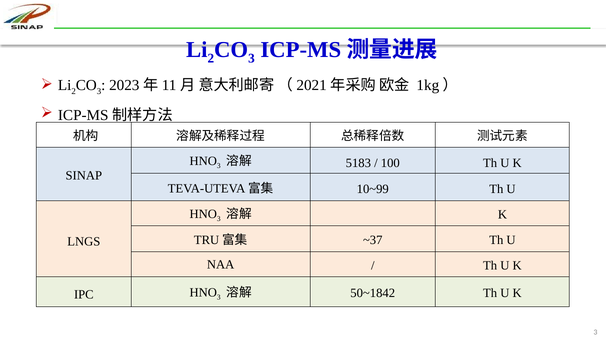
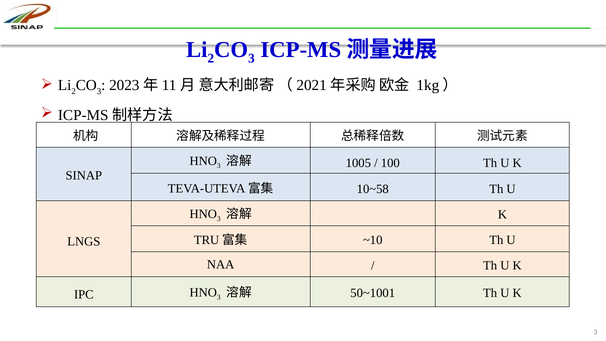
5183: 5183 -> 1005
10~99: 10~99 -> 10~58
~37: ~37 -> ~10
50~1842: 50~1842 -> 50~1001
